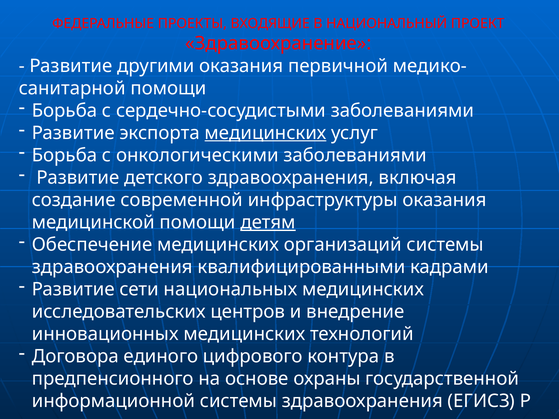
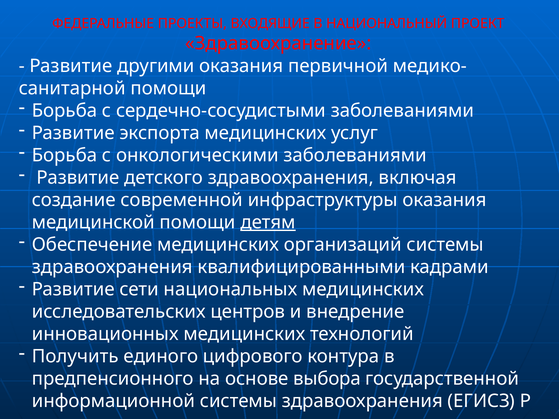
медицинских at (266, 133) underline: present -> none
Договора: Договора -> Получить
охраны: охраны -> выбора
